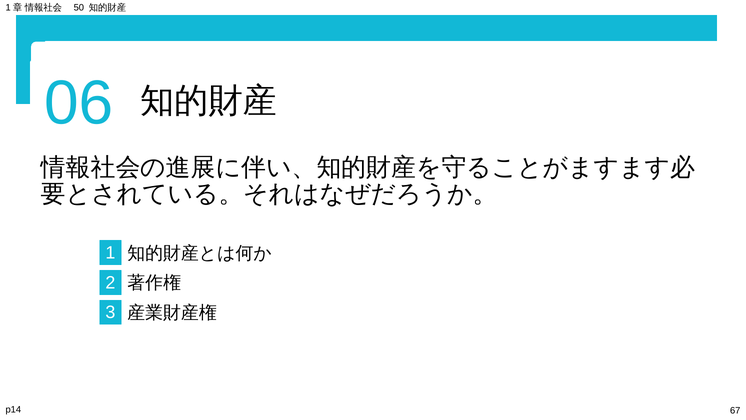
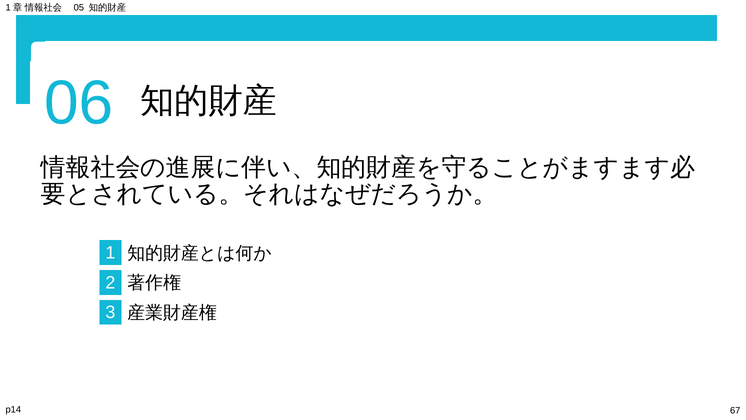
50: 50 -> 05
